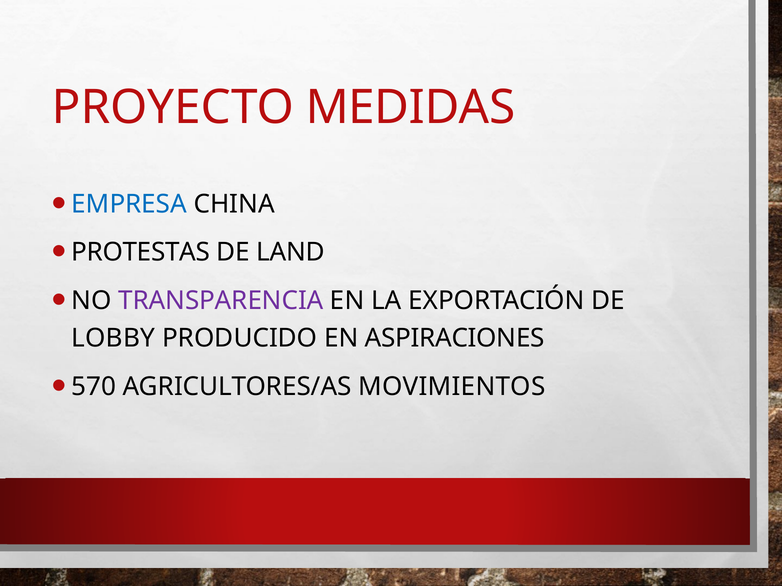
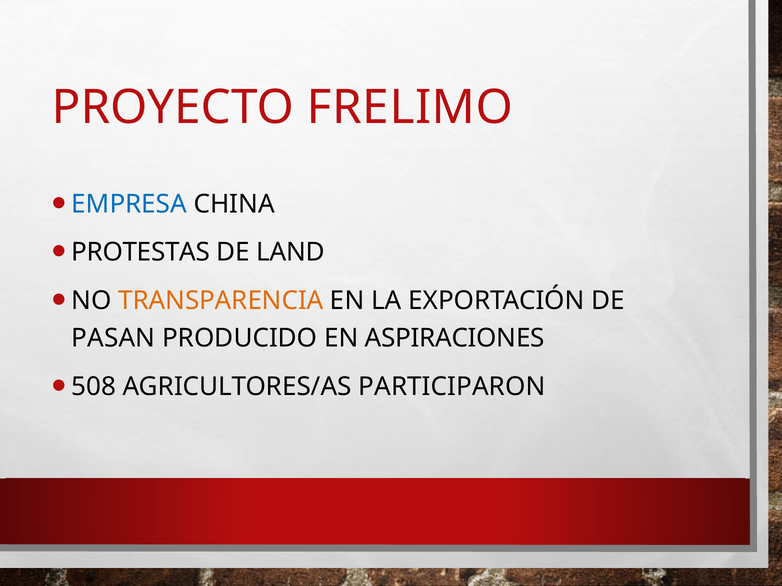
MEDIDAS: MEDIDAS -> FRELIMO
TRANSPARENCIA colour: purple -> orange
LOBBY: LOBBY -> PASAN
570: 570 -> 508
MOVIMIENTOS: MOVIMIENTOS -> PARTICIPARON
